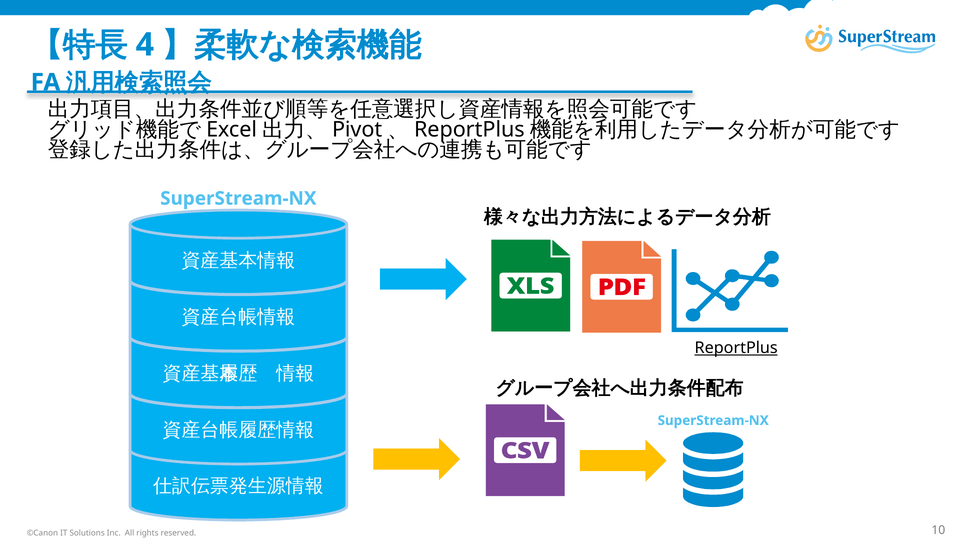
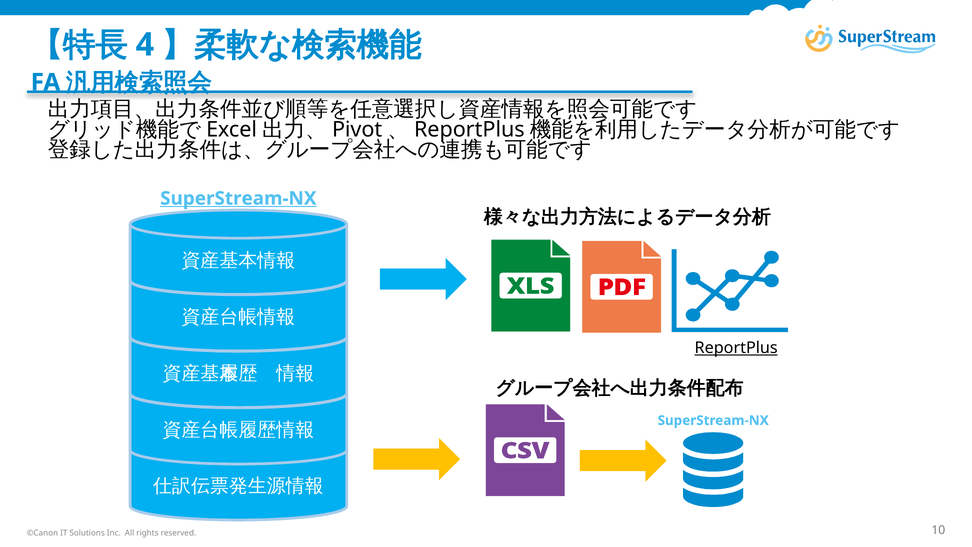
SuperStream-NX at (238, 198) underline: none -> present
